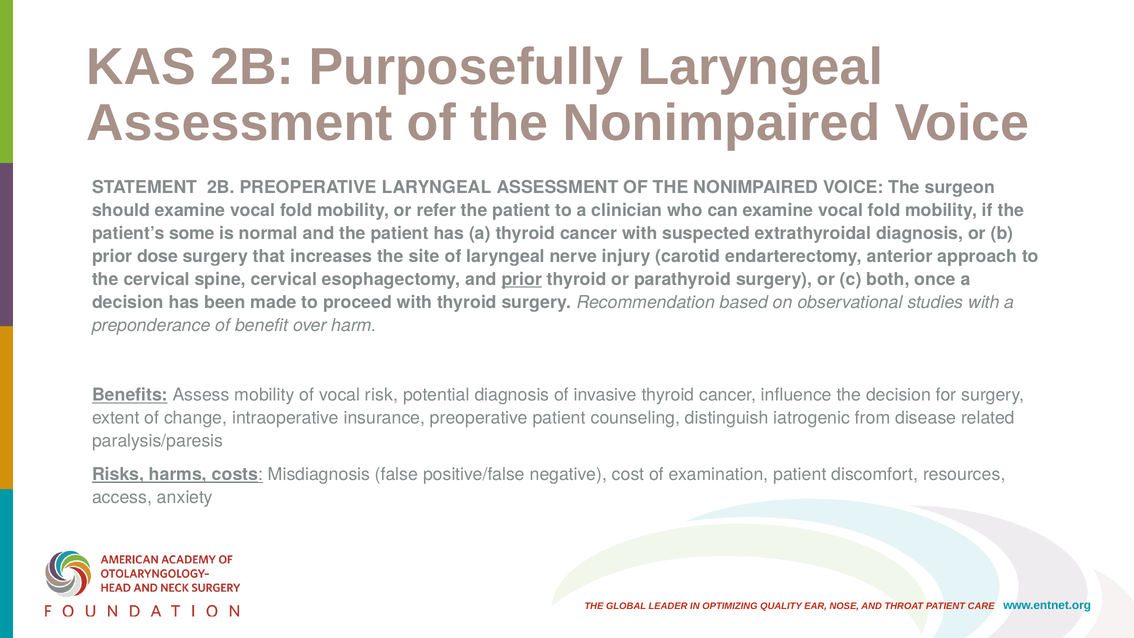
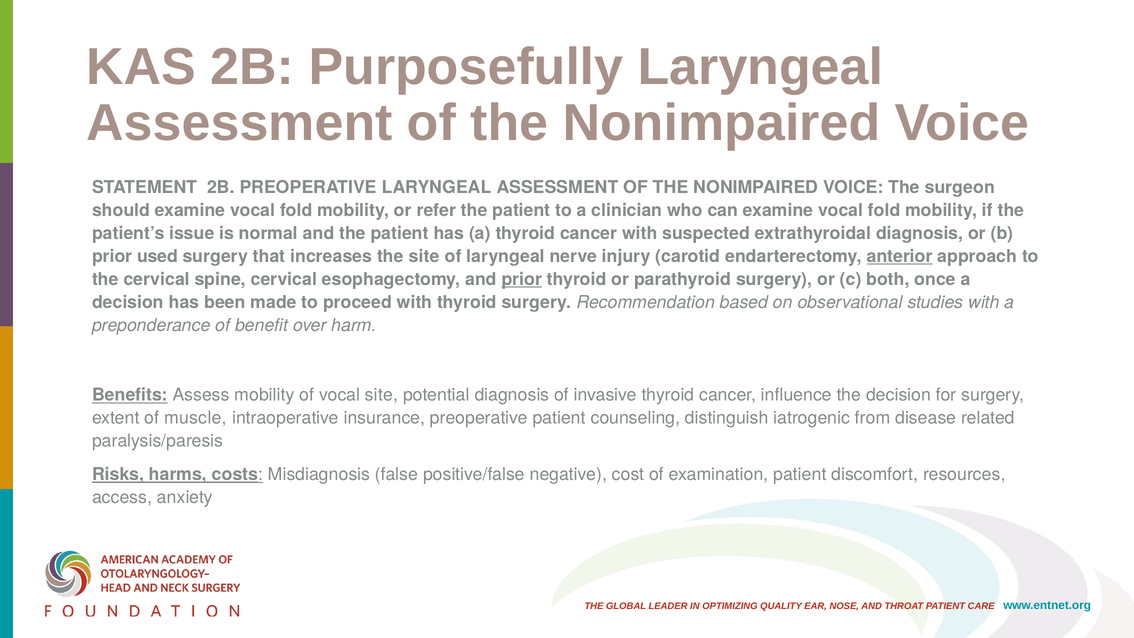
some: some -> issue
dose: dose -> used
anterior underline: none -> present
vocal risk: risk -> site
change: change -> muscle
